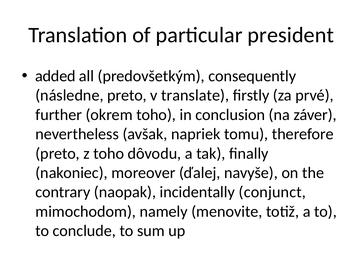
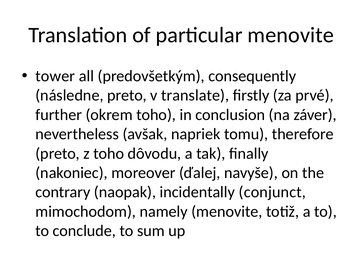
particular president: president -> menovite
added: added -> tower
